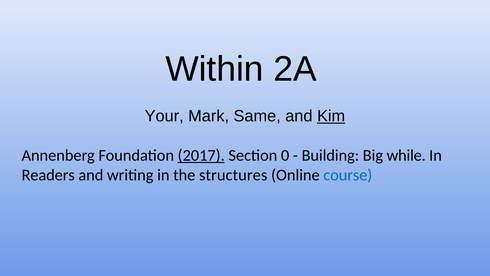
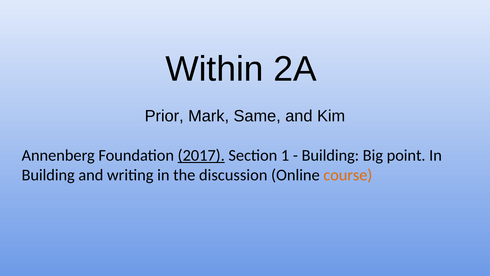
Your: Your -> Prior
Kim underline: present -> none
0: 0 -> 1
while: while -> point
Readers at (48, 175): Readers -> Building
structures: structures -> discussion
course colour: blue -> orange
